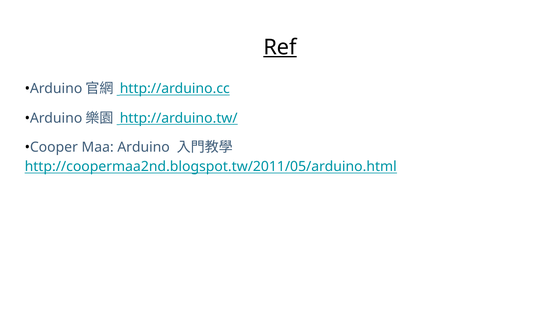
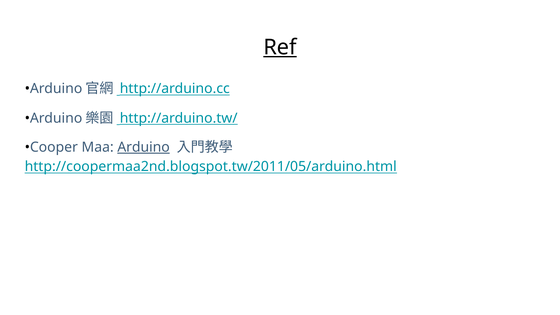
Arduino underline: none -> present
